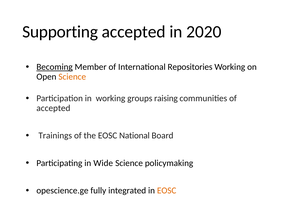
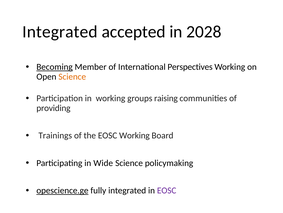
Supporting at (60, 32): Supporting -> Integrated
2020: 2020 -> 2028
Repositories: Repositories -> Perspectives
accepted at (53, 108): accepted -> providing
EOSC National: National -> Working
opescience.ge underline: none -> present
EOSC at (167, 190) colour: orange -> purple
